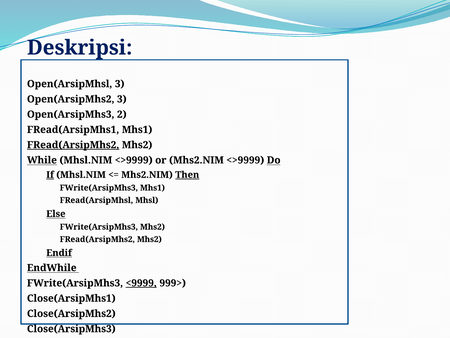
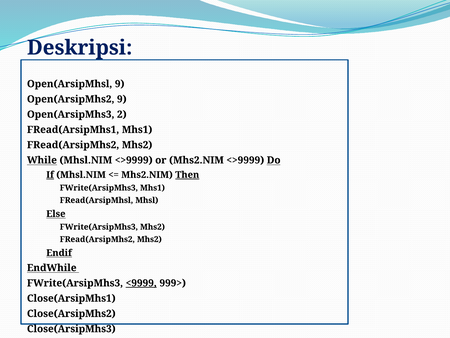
Open(ArsipMhsl 3: 3 -> 9
Open(ArsipMhs2 3: 3 -> 9
FRead(ArsipMhs2 at (73, 145) underline: present -> none
